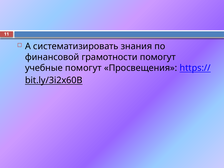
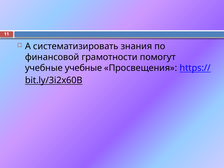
учебные помогут: помогут -> учебные
